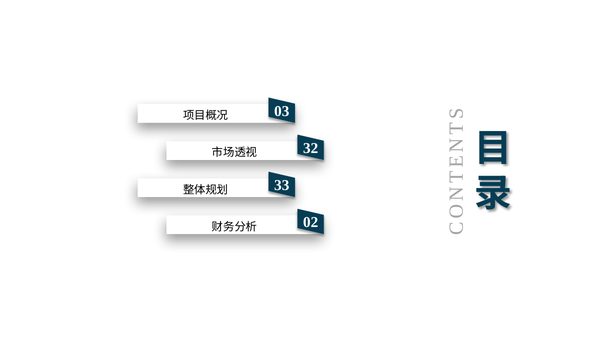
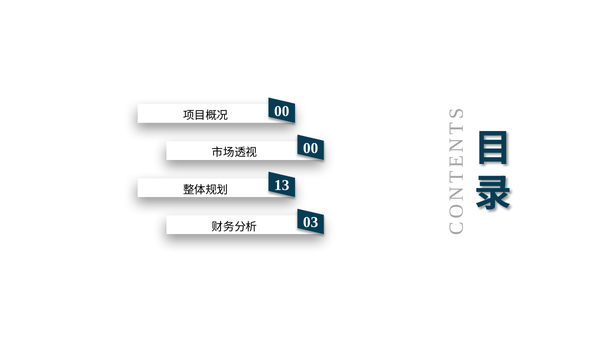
03 at (282, 111): 03 -> 00
32 at (311, 148): 32 -> 00
33: 33 -> 13
02: 02 -> 03
